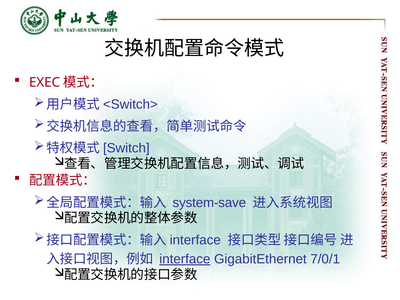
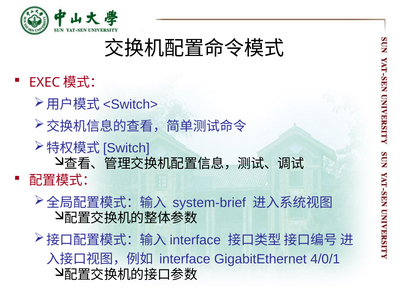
system-save: system-save -> system-brief
interface underline: present -> none
7/0/1: 7/0/1 -> 4/0/1
